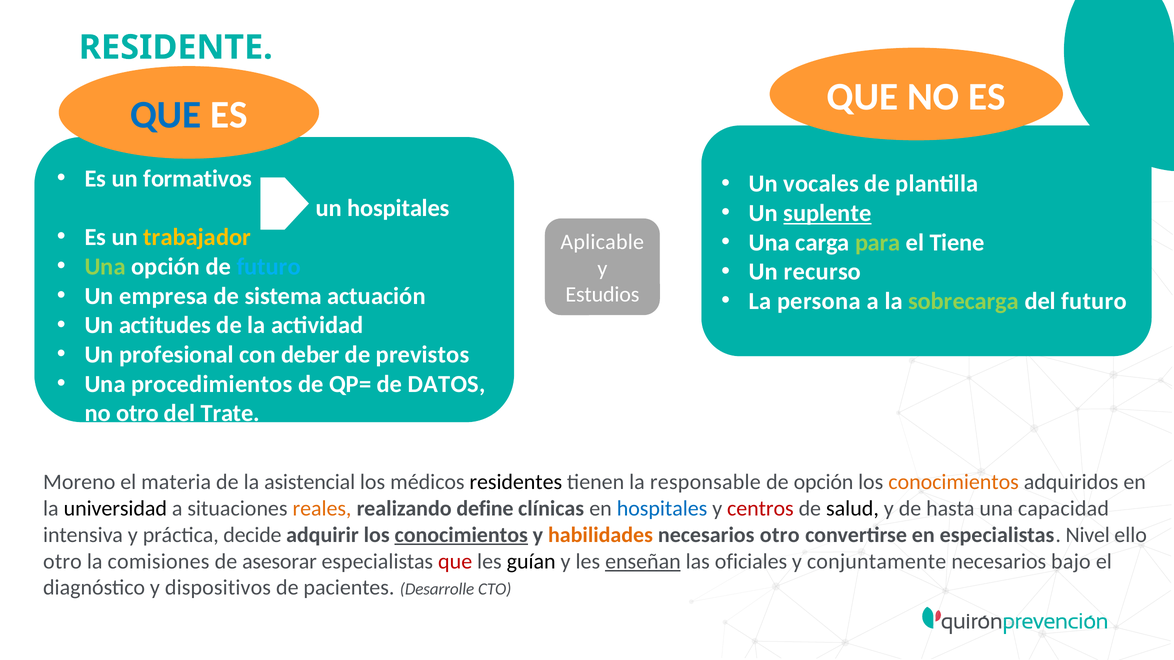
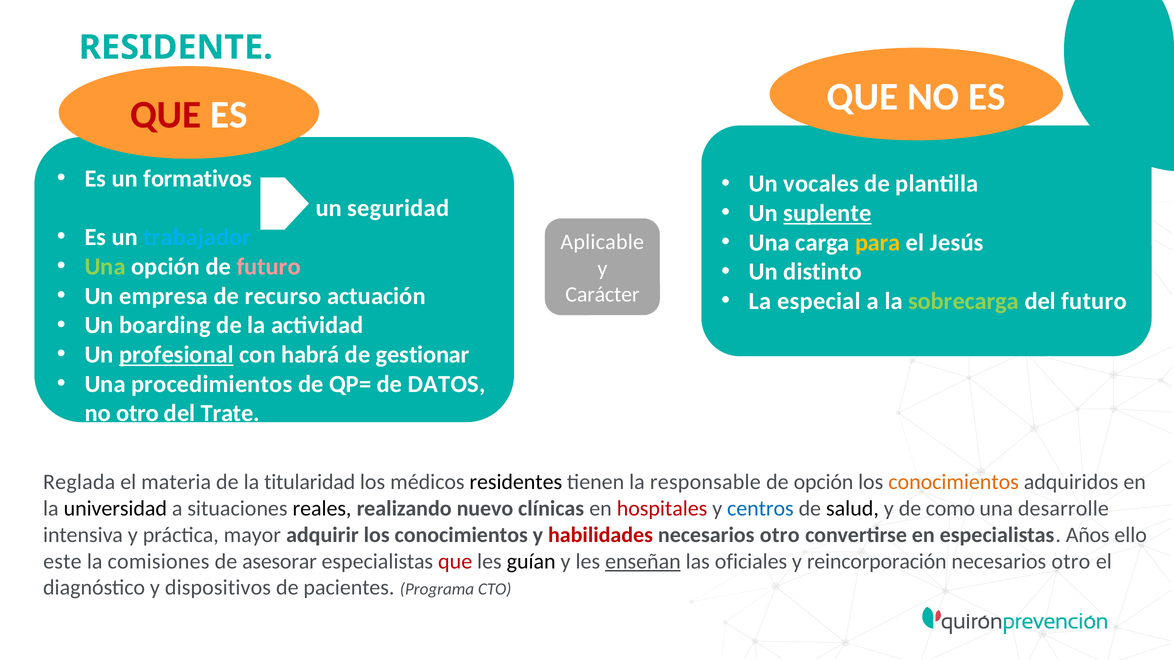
QUE at (166, 115) colour: blue -> red
un hospitales: hospitales -> seguridad
trabajador colour: yellow -> light blue
para colour: light green -> yellow
Tiene: Tiene -> Jesús
futuro at (269, 267) colour: light blue -> pink
recurso: recurso -> distinto
sistema: sistema -> recurso
Estudios: Estudios -> Carácter
persona: persona -> especial
actitudes: actitudes -> boarding
profesional underline: none -> present
deber: deber -> habrá
previstos: previstos -> gestionar
Moreno: Moreno -> Reglada
asistencial: asistencial -> titularidad
reales colour: orange -> black
define: define -> nuevo
hospitales at (662, 509) colour: blue -> red
centros colour: red -> blue
hasta: hasta -> como
capacidad: capacidad -> desarrolle
decide: decide -> mayor
conocimientos at (461, 535) underline: present -> none
habilidades colour: orange -> red
Nivel: Nivel -> Años
otro at (62, 562): otro -> este
conjuntamente: conjuntamente -> reincorporación
bajo at (1071, 562): bajo -> otro
Desarrolle: Desarrolle -> Programa
